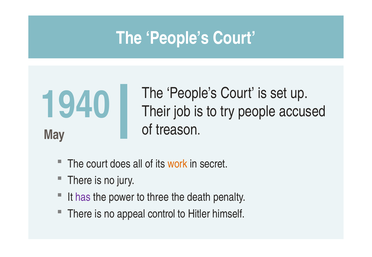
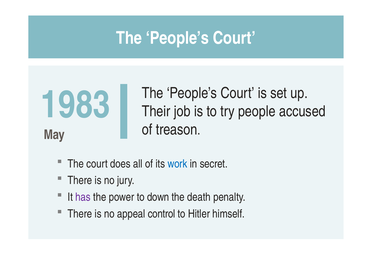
1940: 1940 -> 1983
work colour: orange -> blue
three: three -> down
